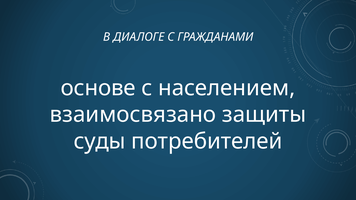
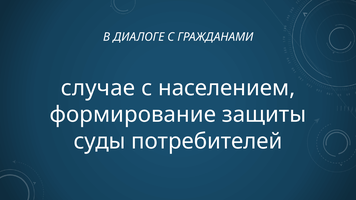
основе: основе -> случае
взаимосвязано: взаимосвязано -> формирование
